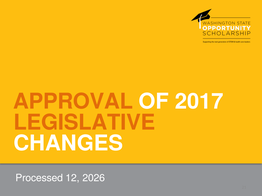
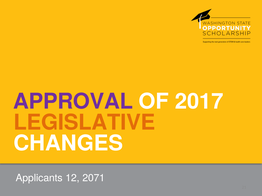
APPROVAL colour: orange -> purple
Processed: Processed -> Applicants
2026: 2026 -> 2071
